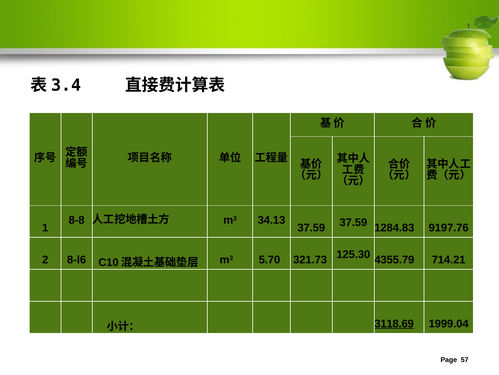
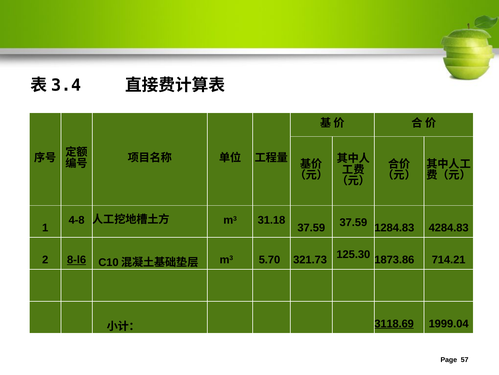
8-8: 8-8 -> 4-8
34.13: 34.13 -> 31.18
9197.76: 9197.76 -> 4284.83
8-l6 underline: none -> present
4355.79: 4355.79 -> 1873.86
